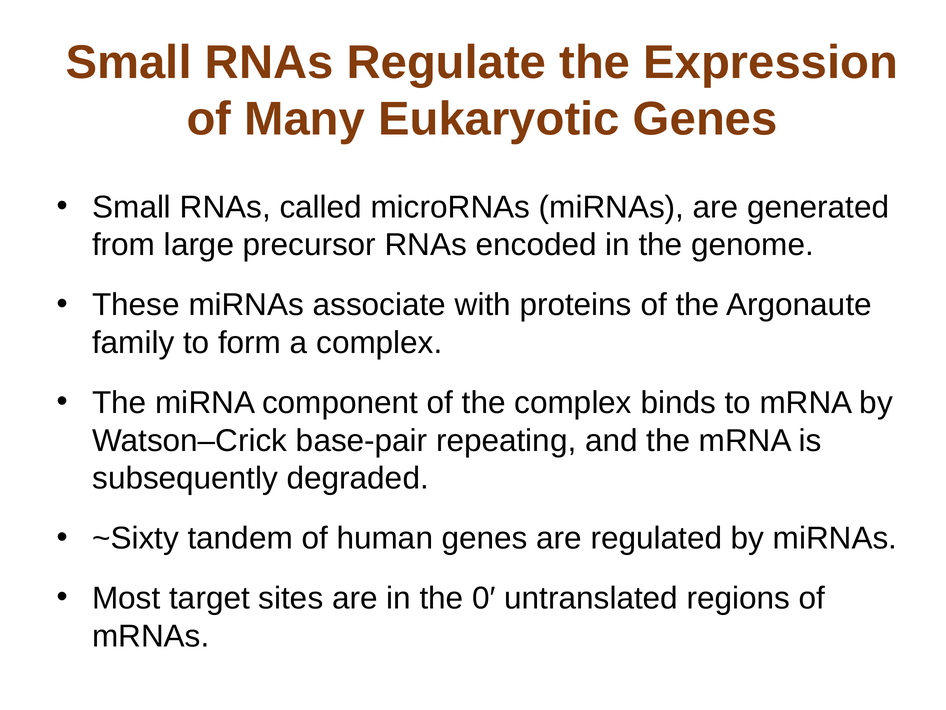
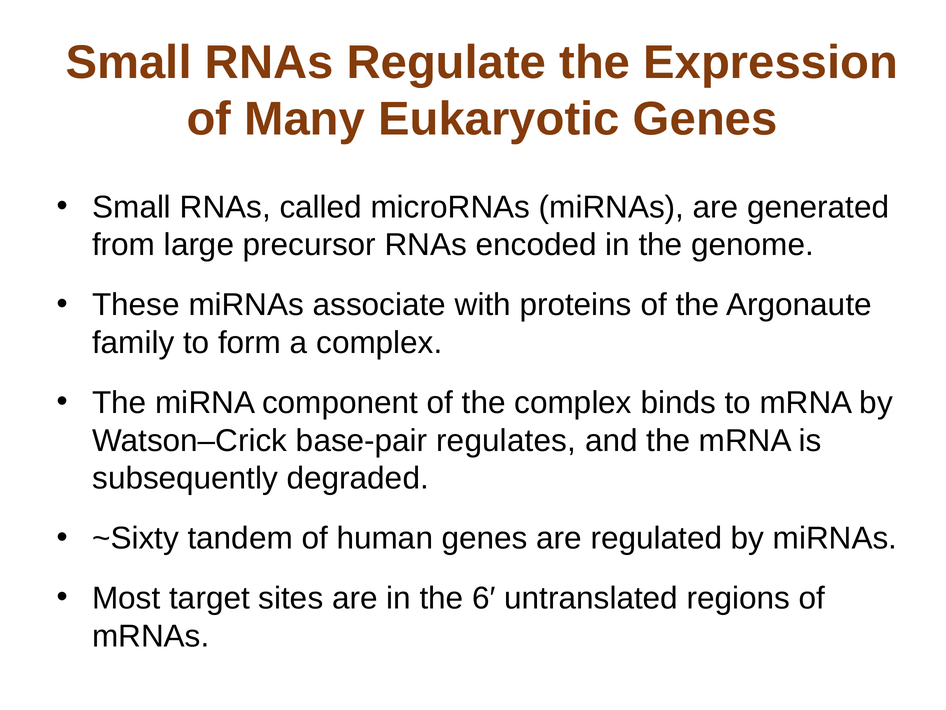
repeating: repeating -> regulates
0′: 0′ -> 6′
